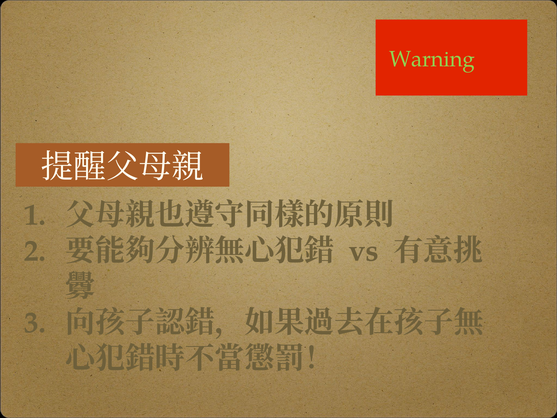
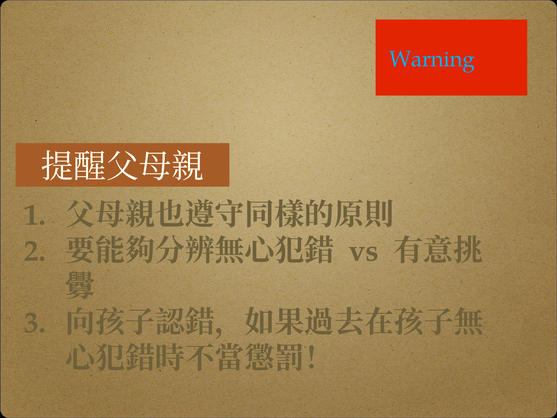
Warning colour: light green -> light blue
